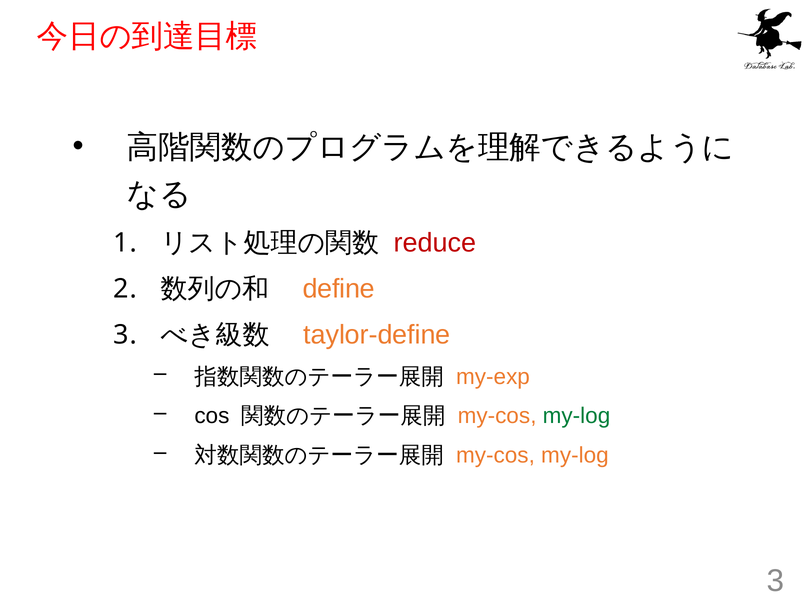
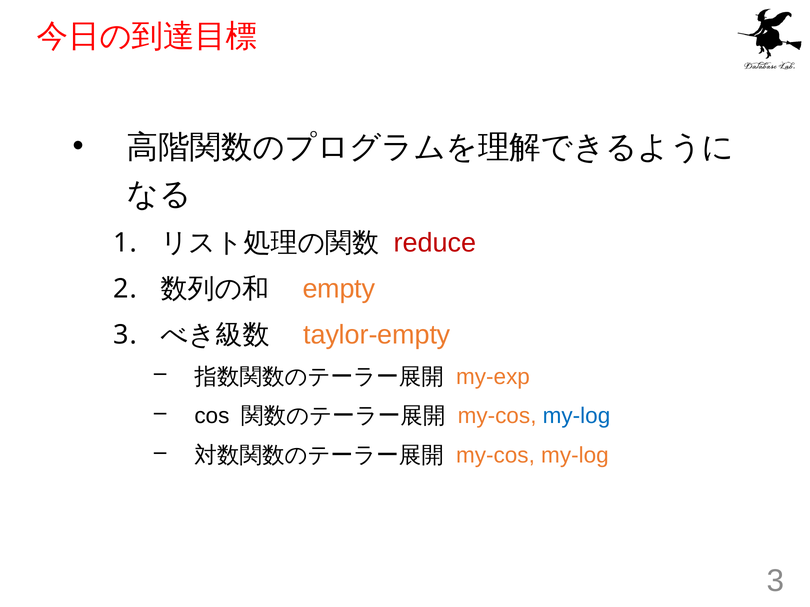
define: define -> empty
taylor-define: taylor-define -> taylor-empty
my-log at (576, 416) colour: green -> blue
